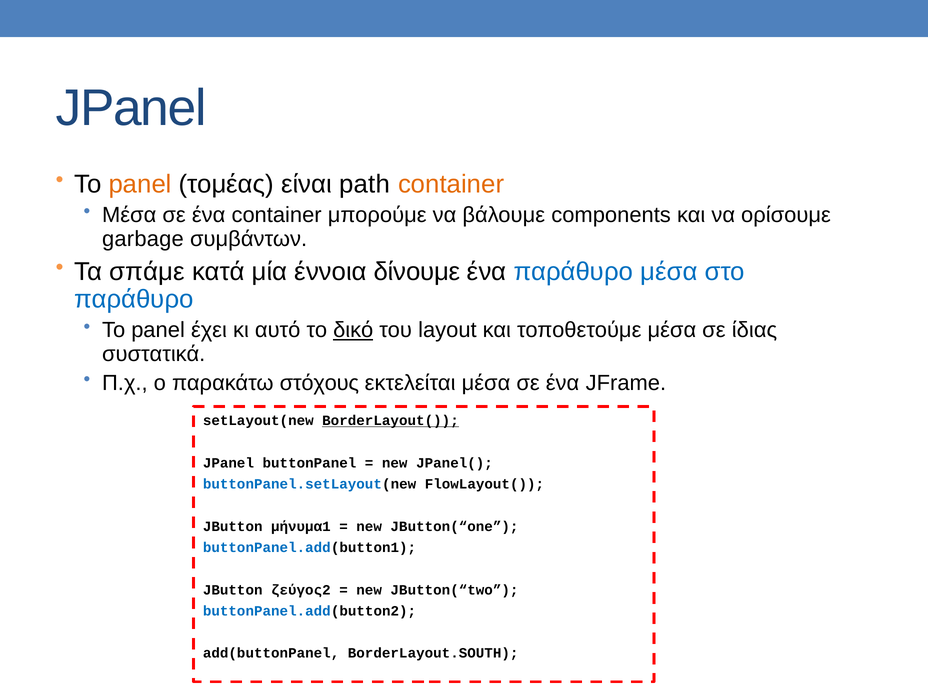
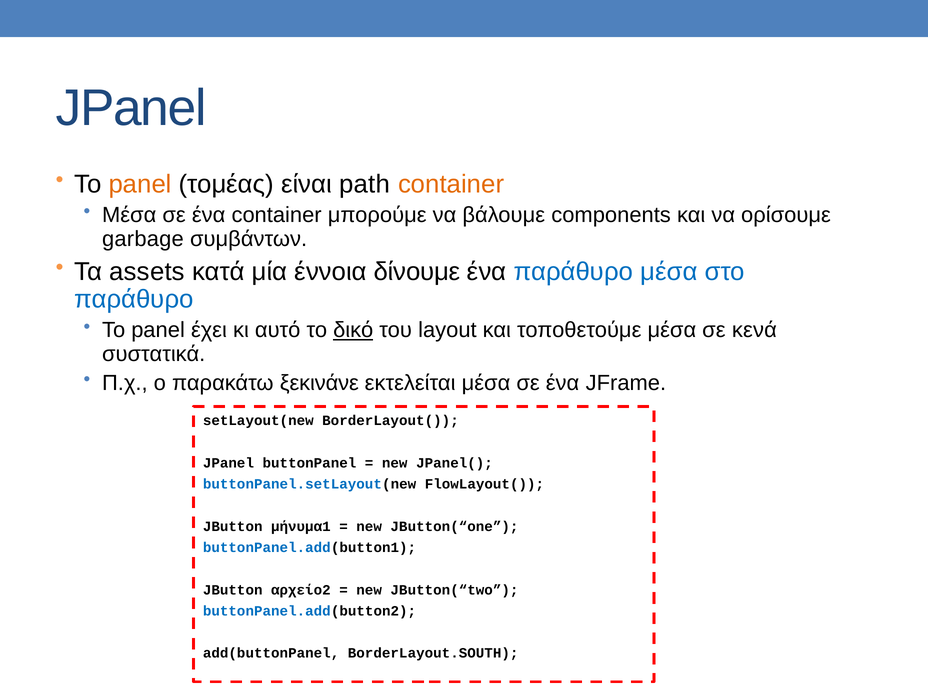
σπάμε: σπάμε -> assets
ίδιας: ίδιας -> κενά
στόχους: στόχους -> ξεκινάνε
BorderLayout( underline: present -> none
ζεύγος2: ζεύγος2 -> αρχείο2
